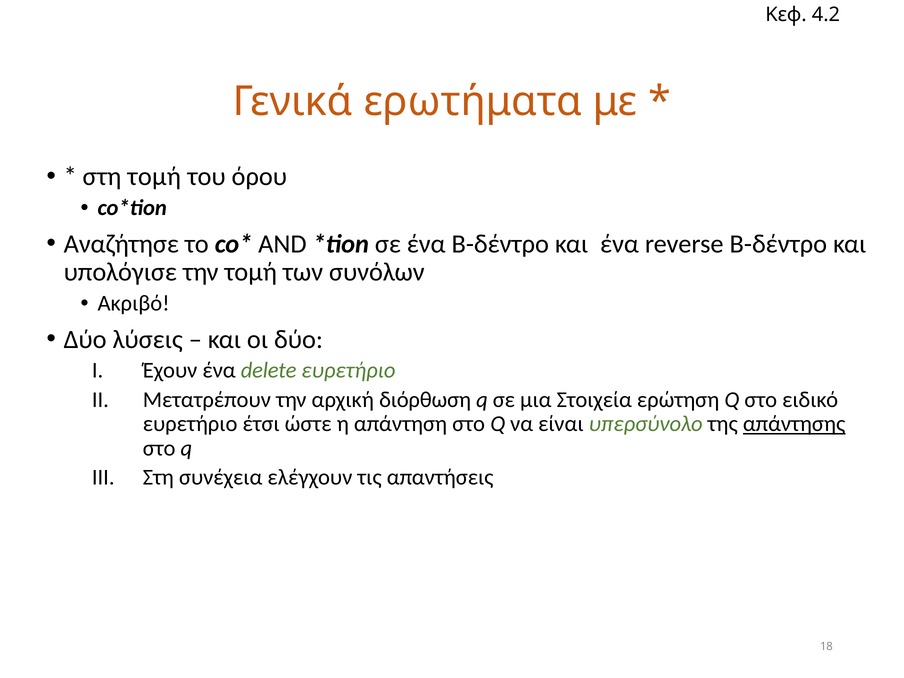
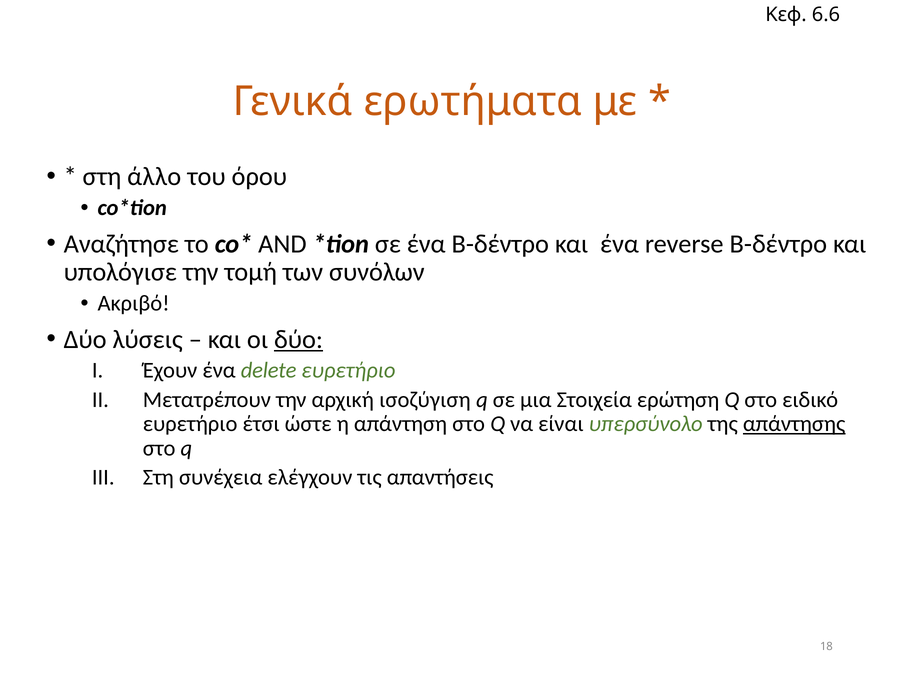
4.2: 4.2 -> 6.6
στη τομή: τομή -> άλλο
δύο at (299, 339) underline: none -> present
διόρθωση: διόρθωση -> ισοζύγιση
